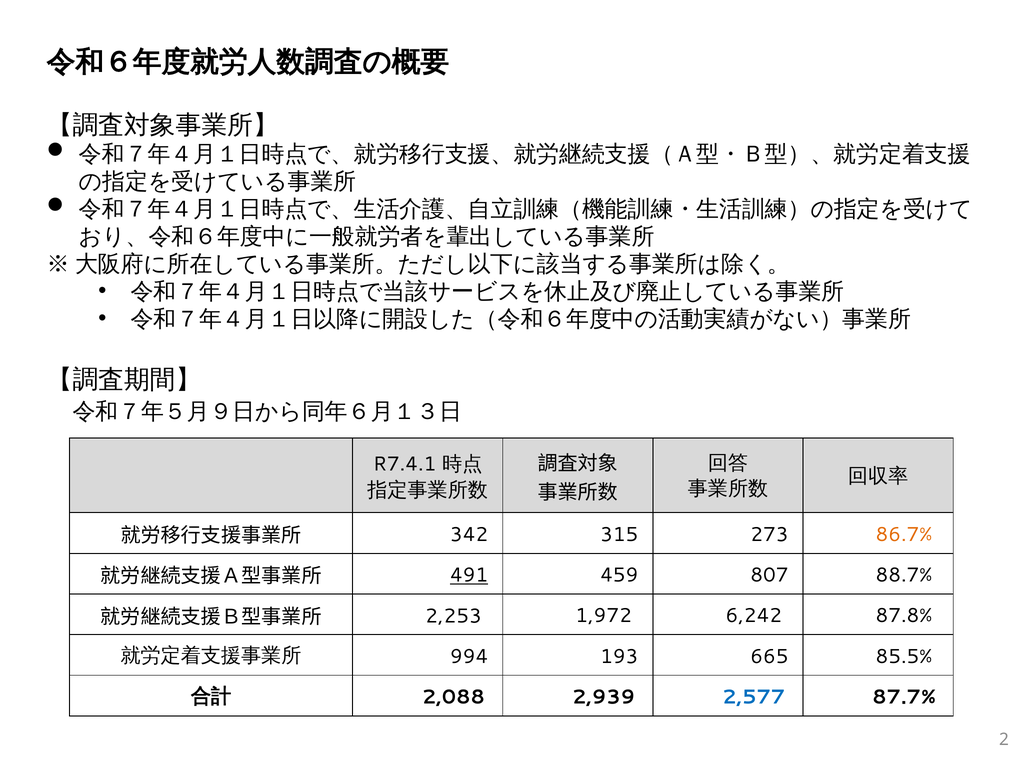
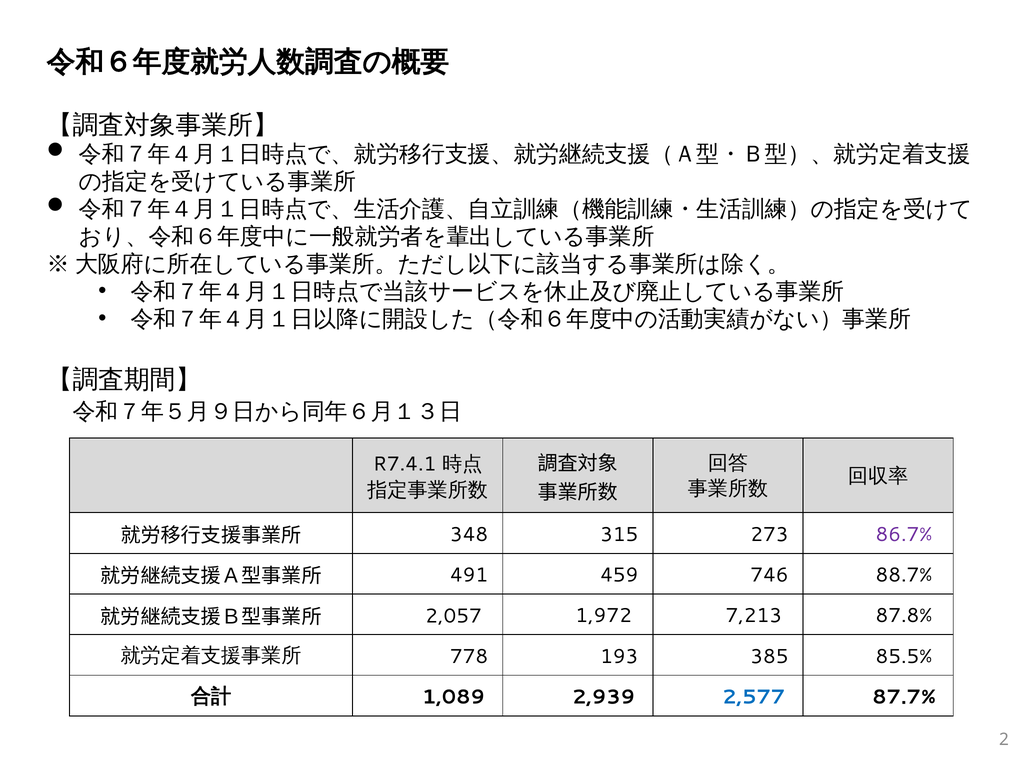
342: 342 -> 348
86.7% colour: orange -> purple
491 underline: present -> none
807: 807 -> 746
2,253: 2,253 -> 2,057
6,242: 6,242 -> 7,213
994: 994 -> 778
665: 665 -> 385
2,088: 2,088 -> 1,089
